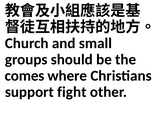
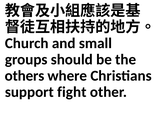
comes: comes -> others
